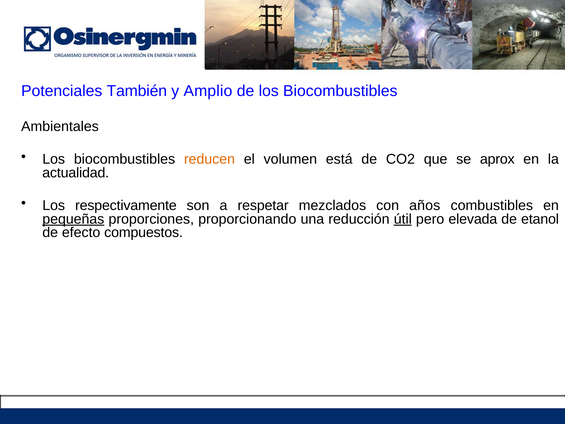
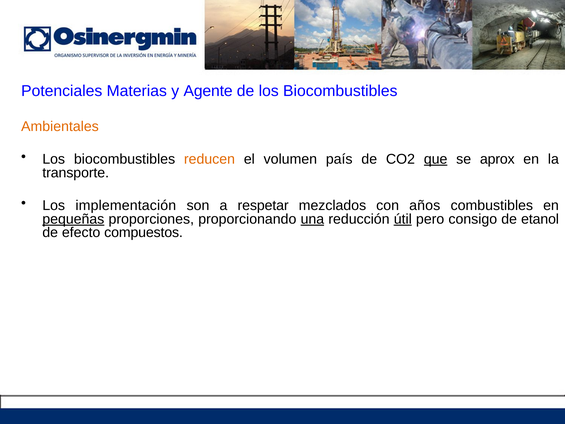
También: También -> Materias
Amplio: Amplio -> Agente
Ambientales colour: black -> orange
está: está -> país
que underline: none -> present
actualidad: actualidad -> transporte
respectivamente: respectivamente -> implementación
una underline: none -> present
elevada: elevada -> consigo
